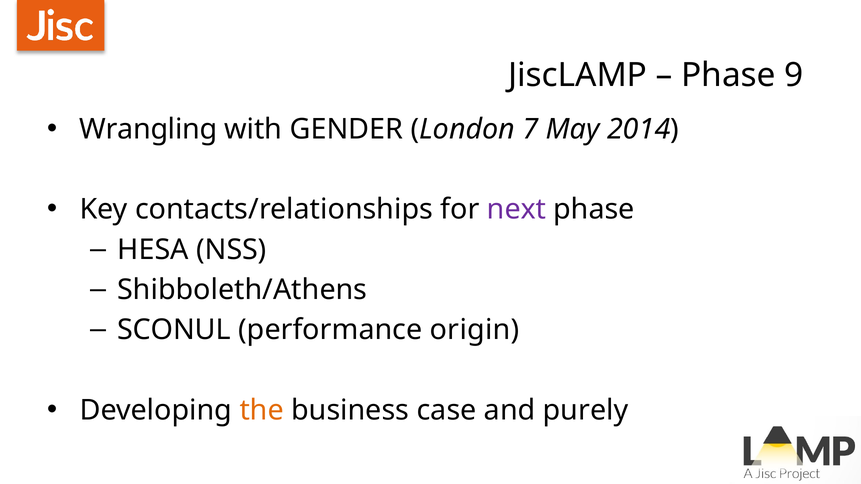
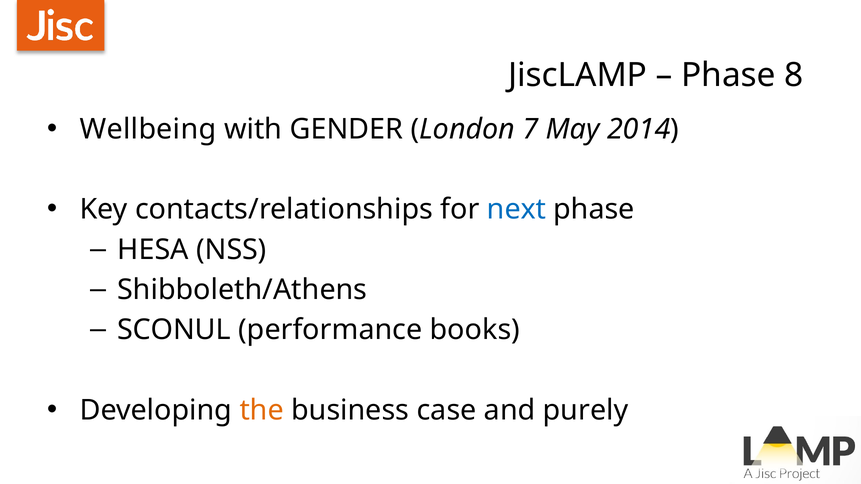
9: 9 -> 8
Wrangling: Wrangling -> Wellbeing
next colour: purple -> blue
origin: origin -> books
